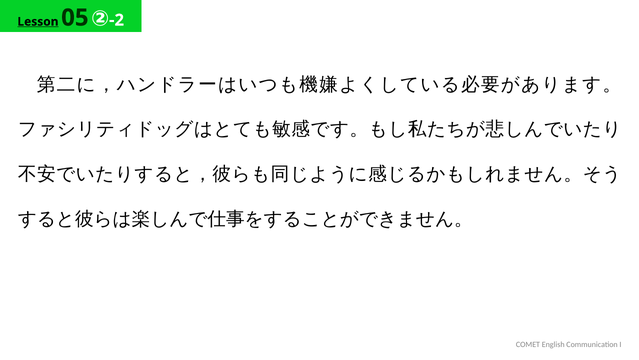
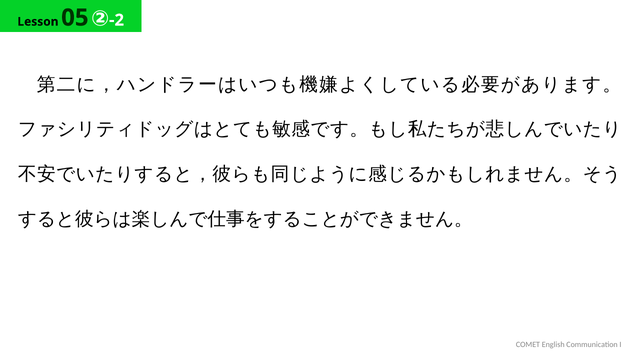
Lesson underline: present -> none
